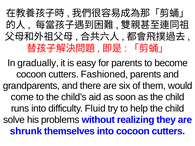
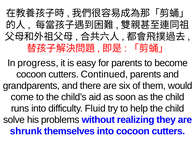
gradually: gradually -> progress
Fashioned: Fashioned -> Continued
